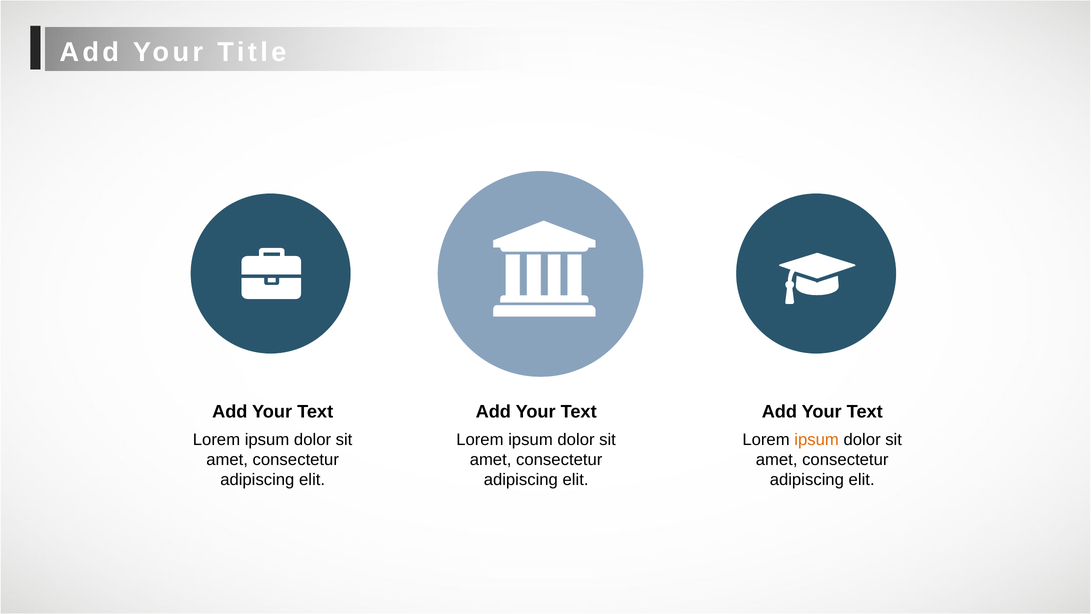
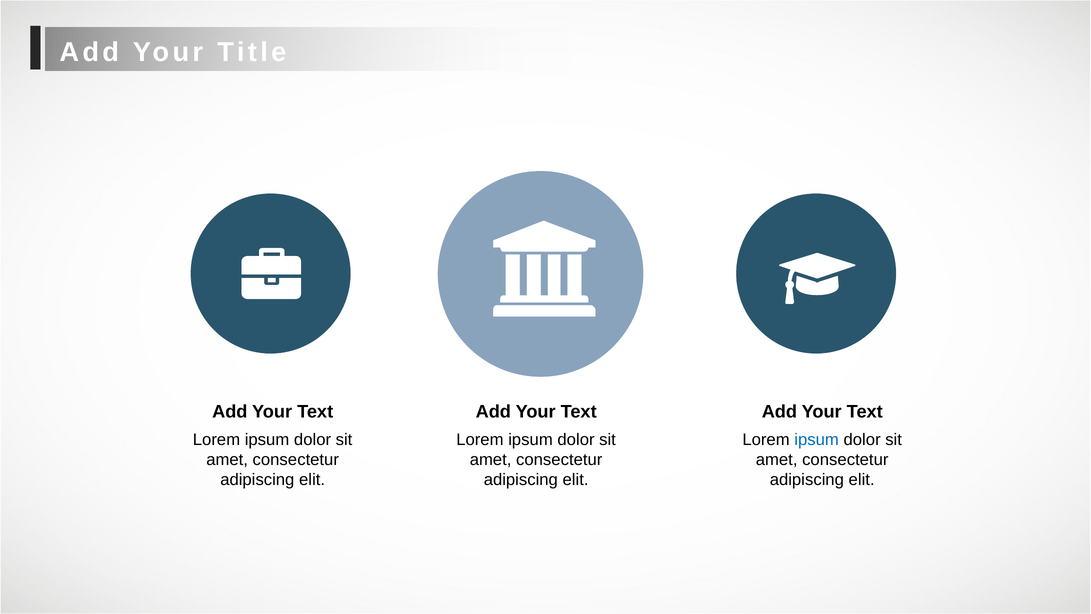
ipsum at (817, 439) colour: orange -> blue
